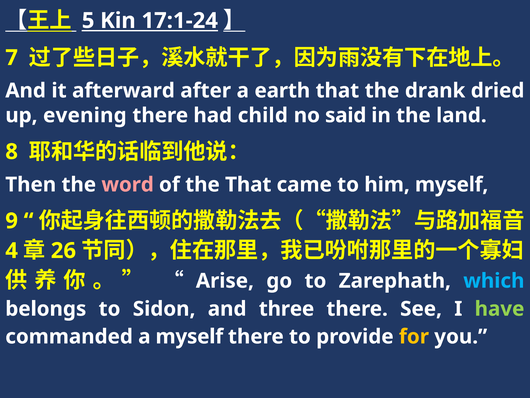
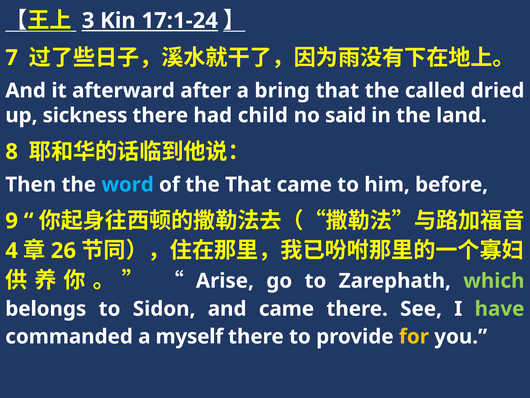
5: 5 -> 3
earth: earth -> bring
drank: drank -> called
evening: evening -> sickness
word colour: pink -> light blue
him myself: myself -> before
which colour: light blue -> light green
and three: three -> came
